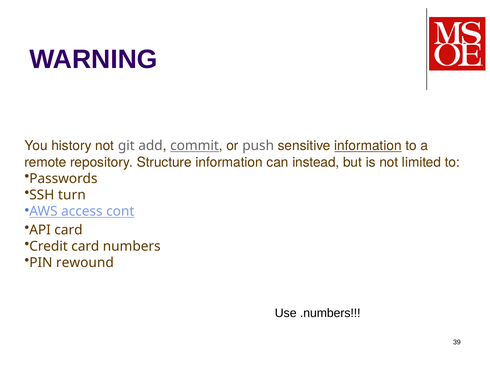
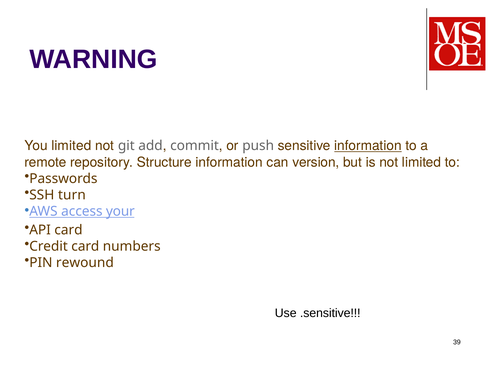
You history: history -> limited
commit underline: present -> none
instead: instead -> version
cont: cont -> your
.numbers: .numbers -> .sensitive
